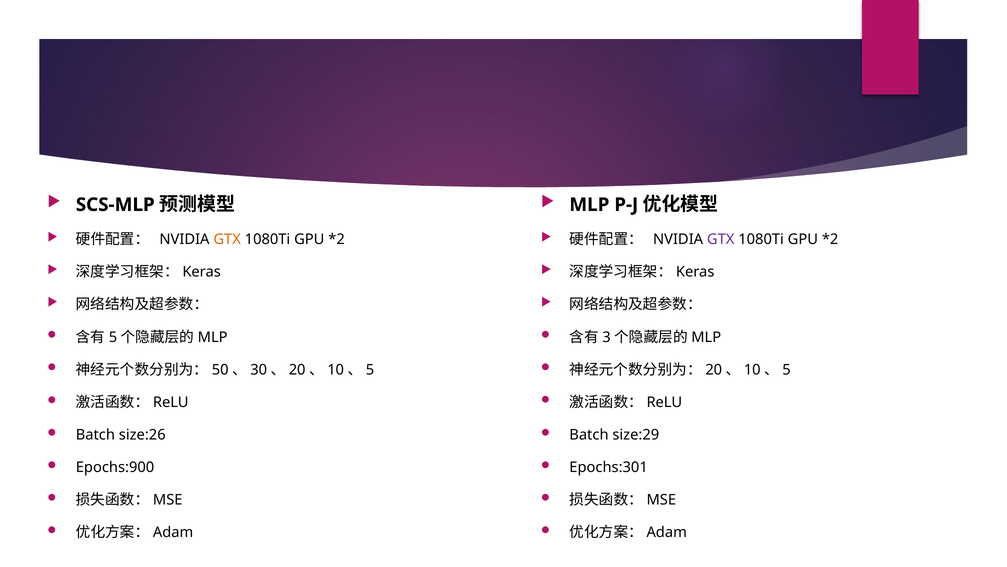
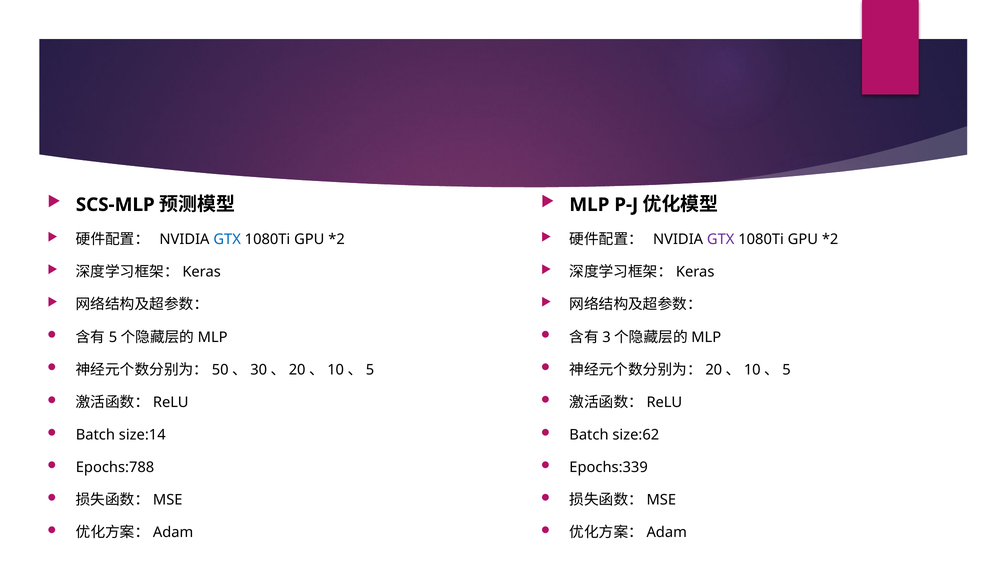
GTX at (227, 239) colour: orange -> blue
size:26: size:26 -> size:14
size:29: size:29 -> size:62
Epochs:900: Epochs:900 -> Epochs:788
Epochs:301: Epochs:301 -> Epochs:339
